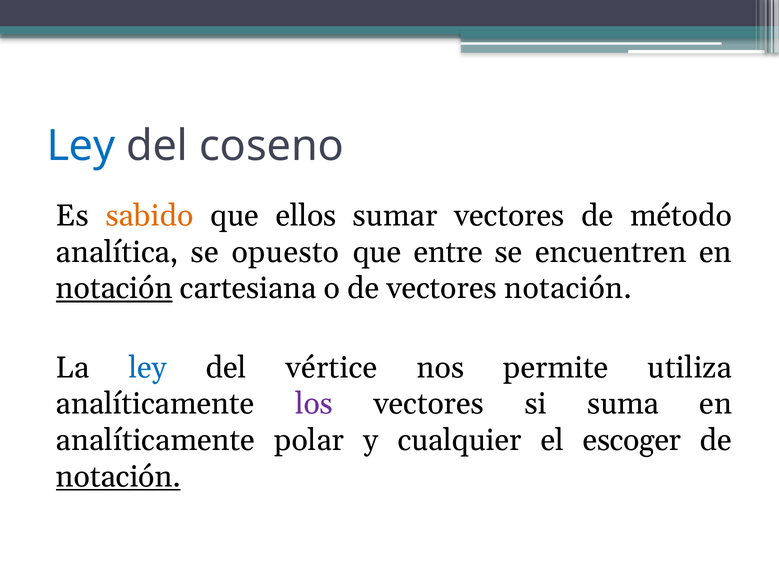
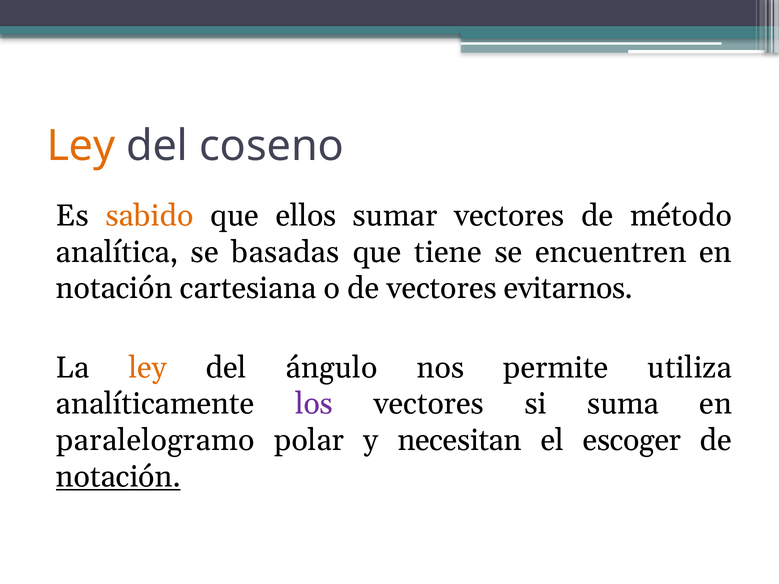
Ley at (81, 146) colour: blue -> orange
opuesto: opuesto -> basadas
entre: entre -> tiene
notación at (114, 289) underline: present -> none
vectores notación: notación -> evitarnos
ley at (148, 368) colour: blue -> orange
vértice: vértice -> ángulo
analíticamente at (156, 441): analíticamente -> paralelogramo
cualquier: cualquier -> necesitan
